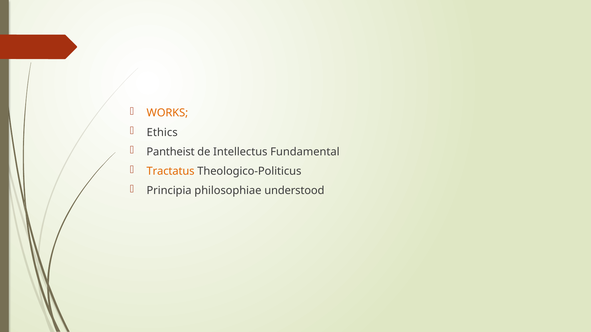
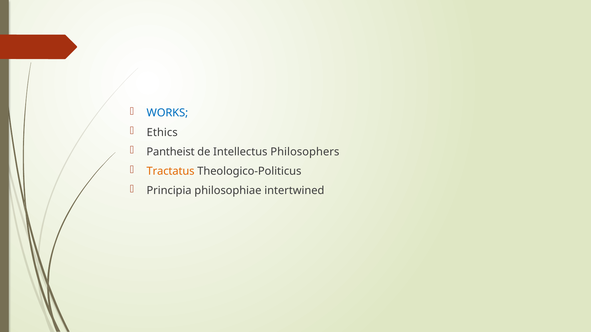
WORKS colour: orange -> blue
Fundamental: Fundamental -> Philosophers
understood: understood -> intertwined
